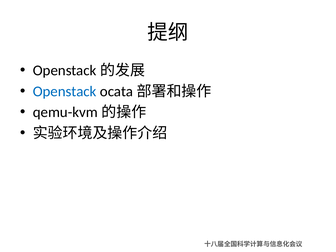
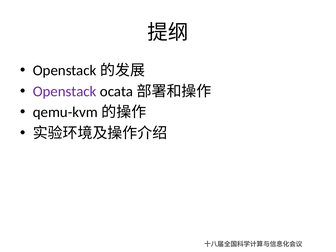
Openstack colour: blue -> purple
